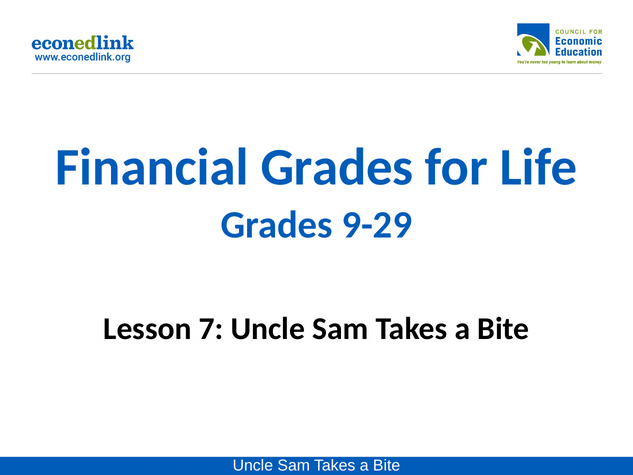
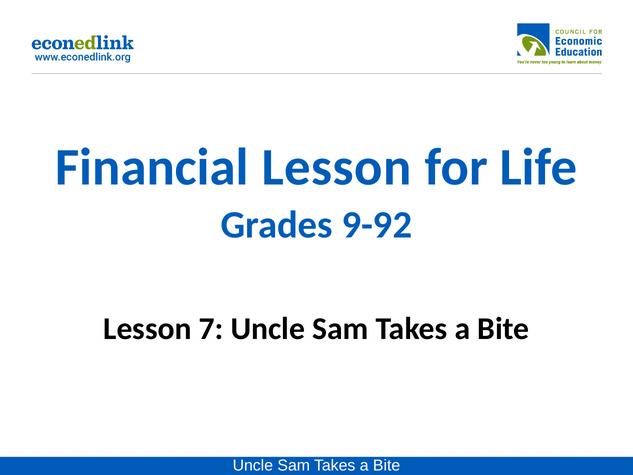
Financial Grades: Grades -> Lesson
9-29: 9-29 -> 9-92
